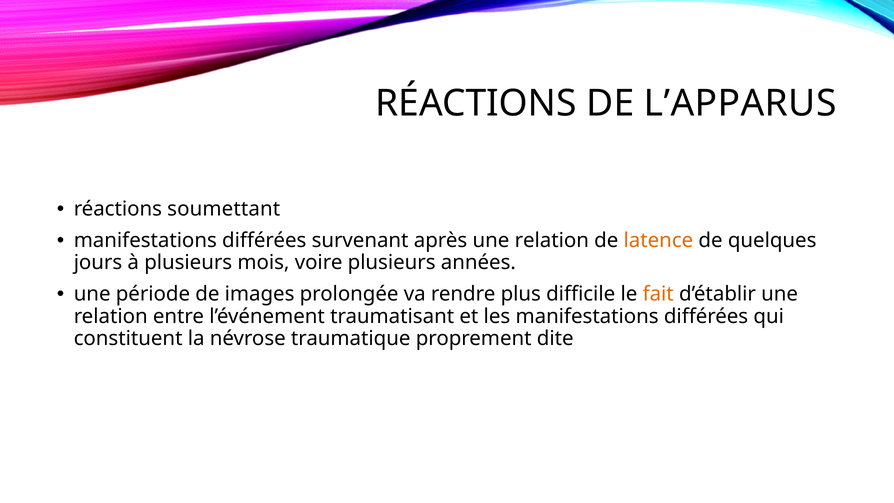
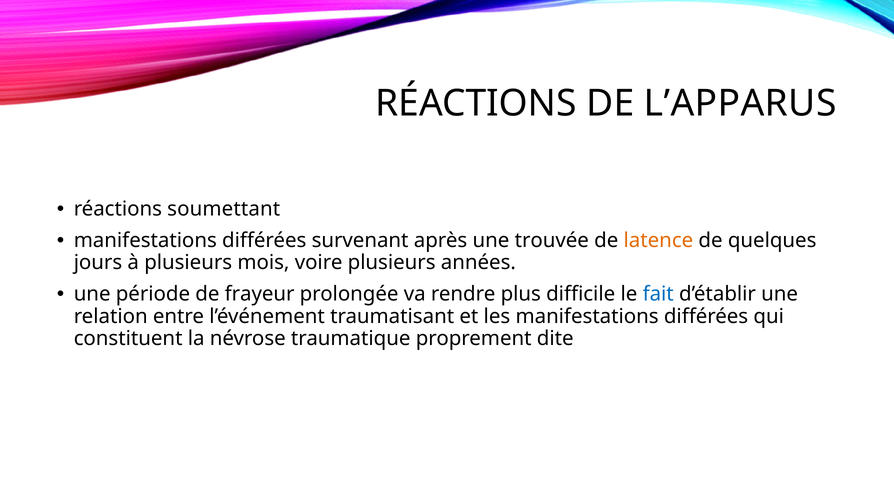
après une relation: relation -> trouvée
images: images -> frayeur
fait colour: orange -> blue
